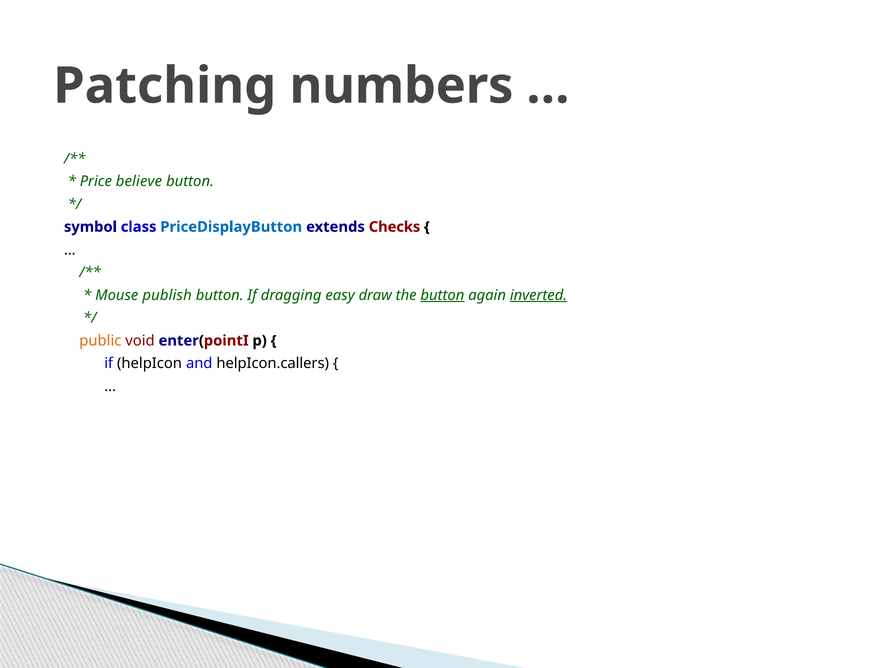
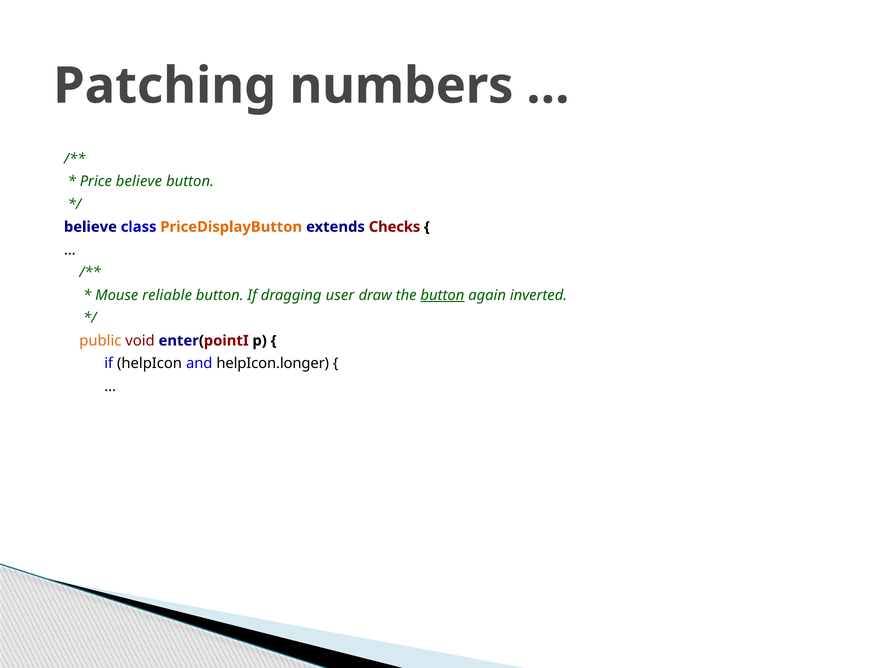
symbol at (90, 227): symbol -> believe
PriceDisplayButton colour: blue -> orange
publish: publish -> reliable
easy: easy -> user
inverted underline: present -> none
helpIcon.callers: helpIcon.callers -> helpIcon.longer
